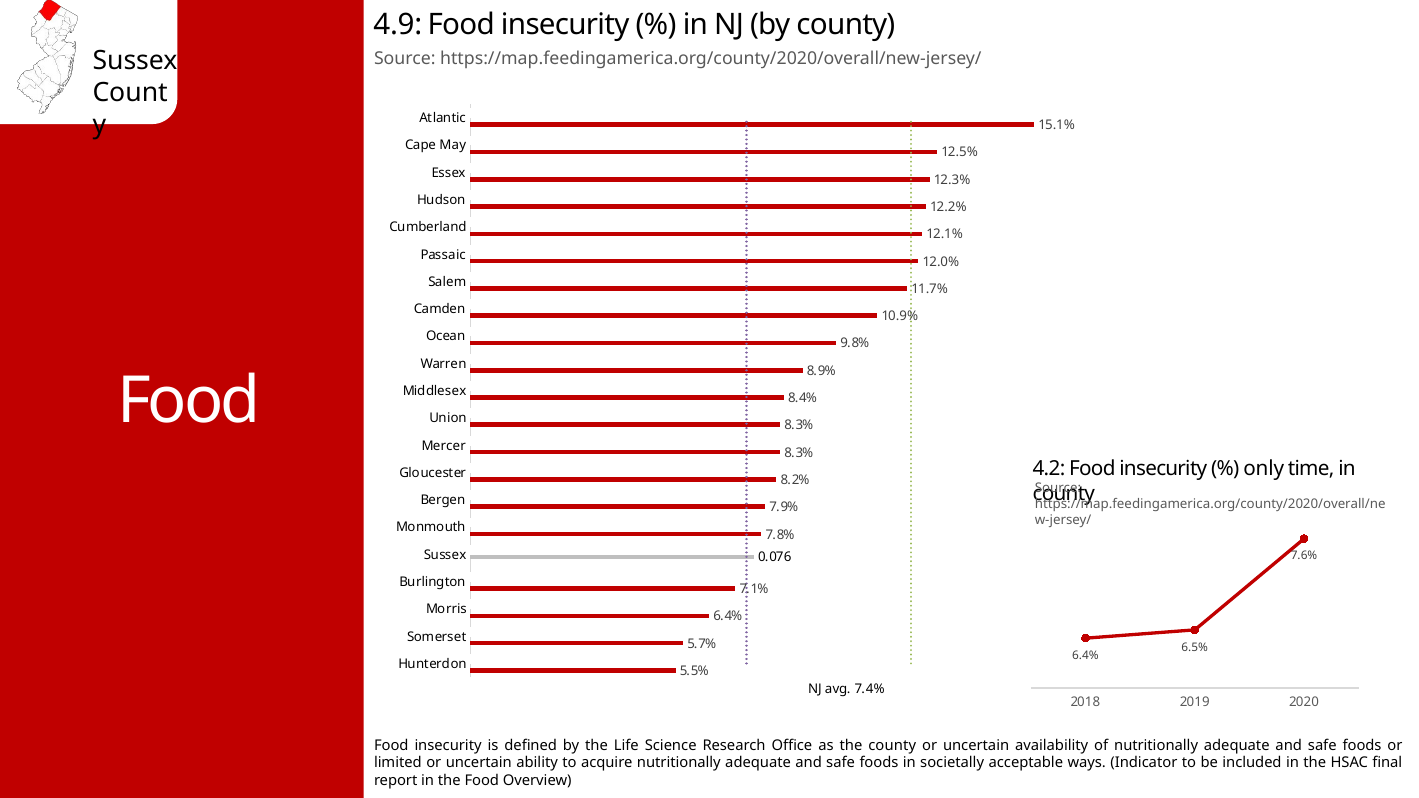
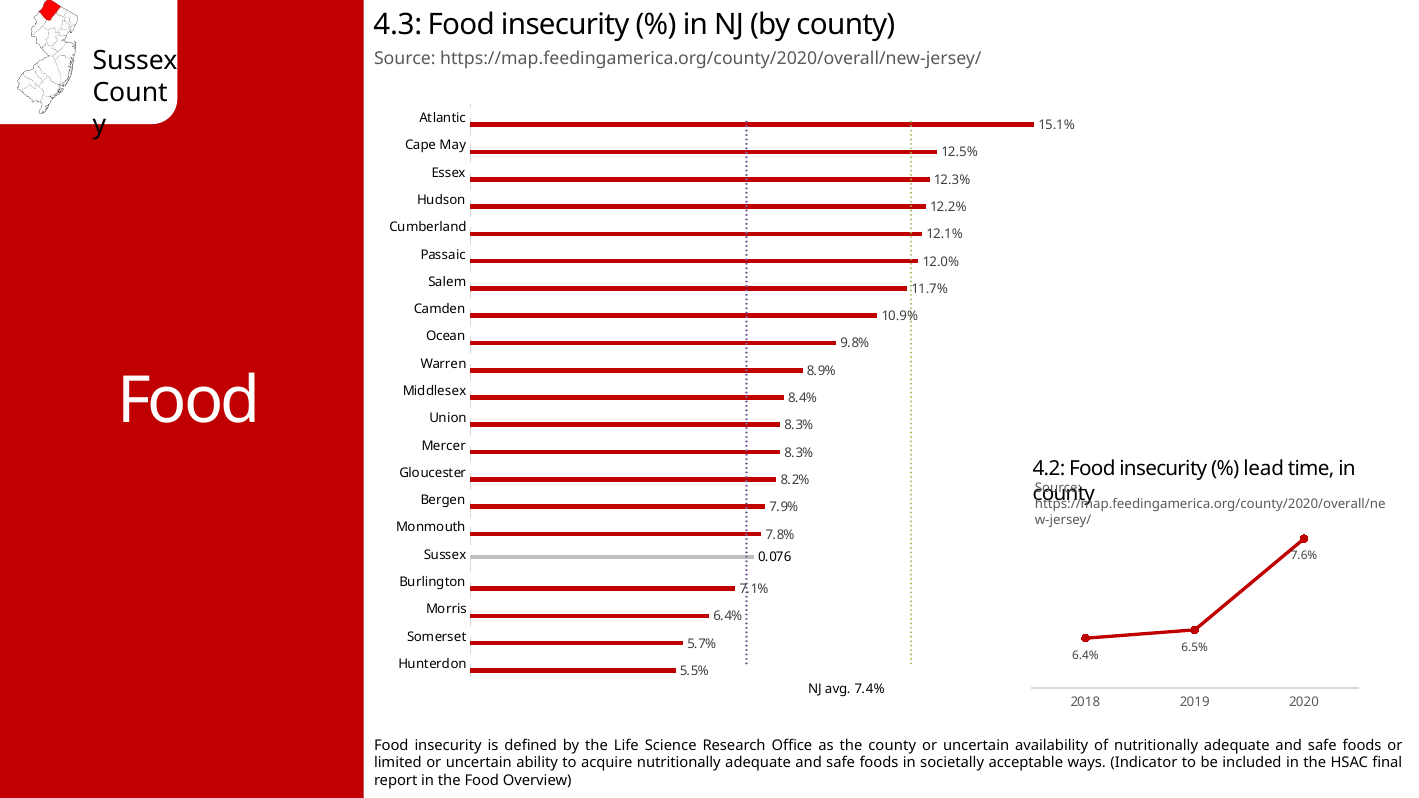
4.9: 4.9 -> 4.3
only: only -> lead
